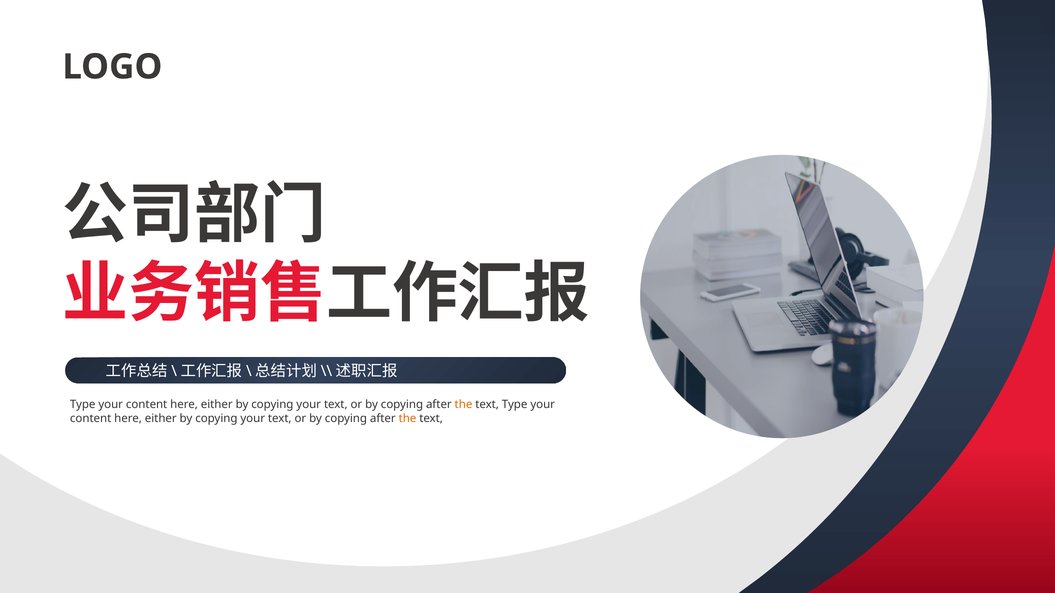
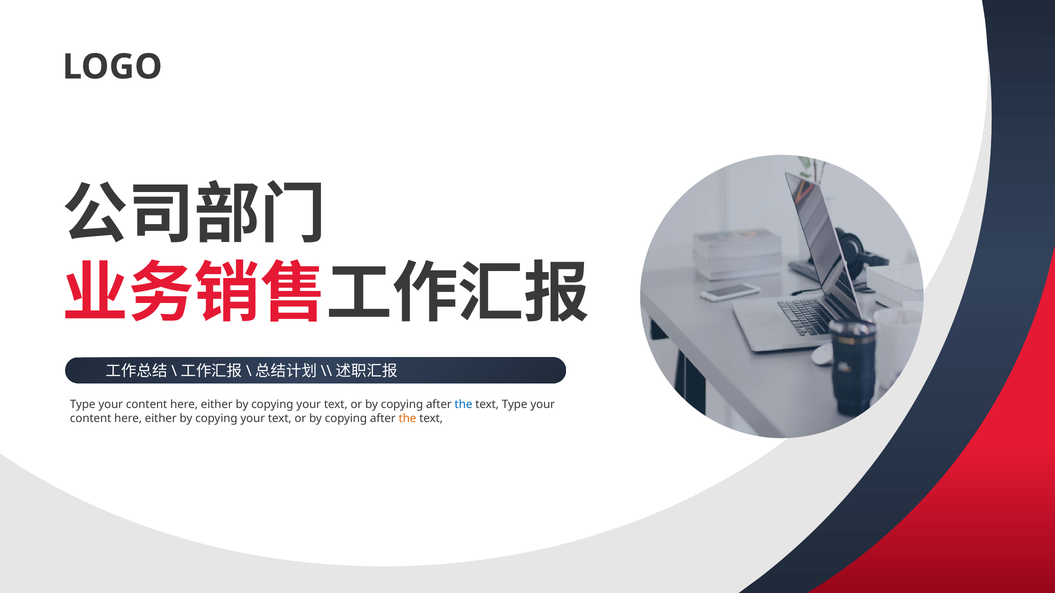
the at (464, 405) colour: orange -> blue
